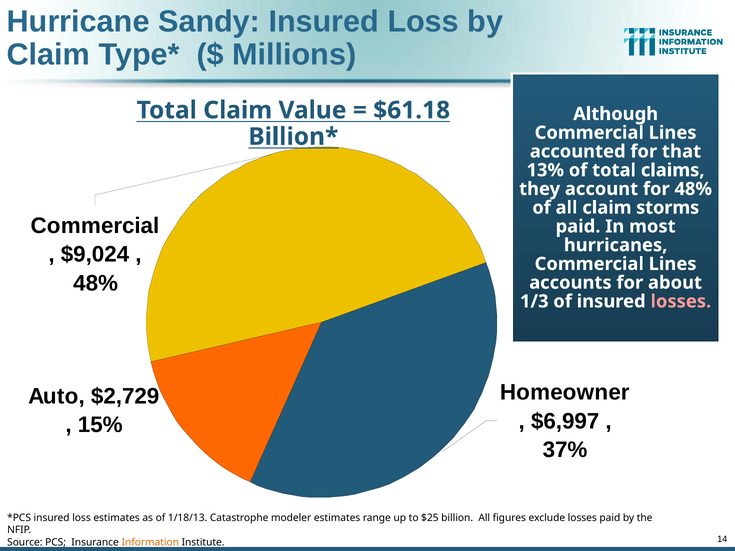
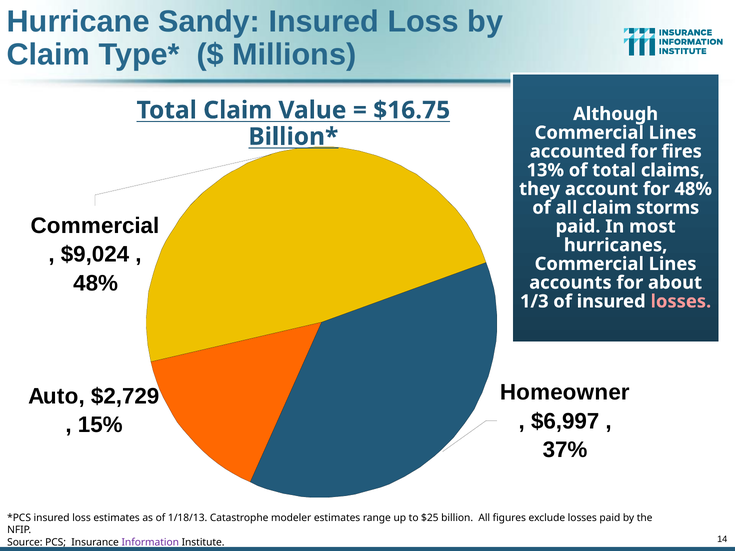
$61.18: $61.18 -> $16.75
that: that -> fires
Information colour: orange -> purple
